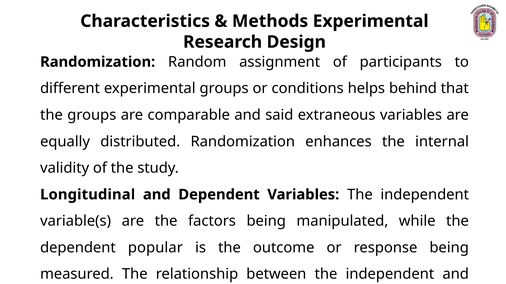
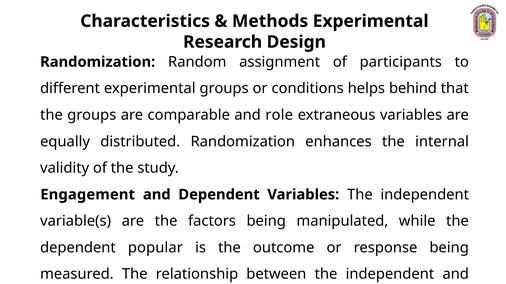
said: said -> role
Longitudinal: Longitudinal -> Engagement
